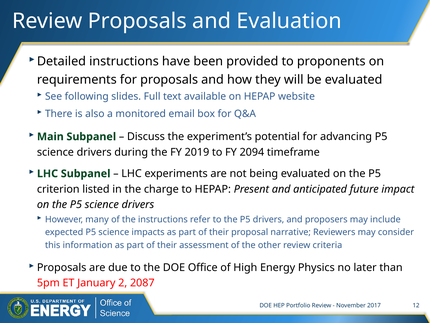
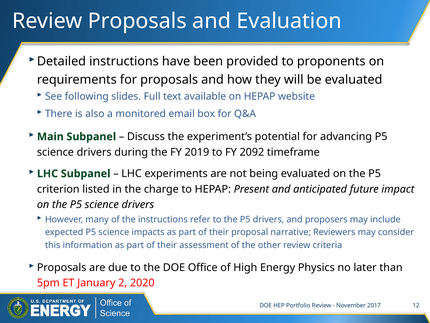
2094: 2094 -> 2092
2087: 2087 -> 2020
